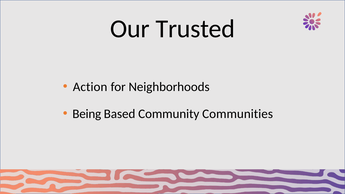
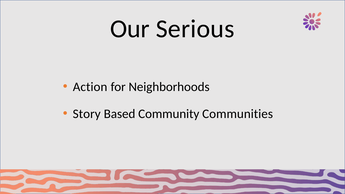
Trusted: Trusted -> Serious
Being: Being -> Story
